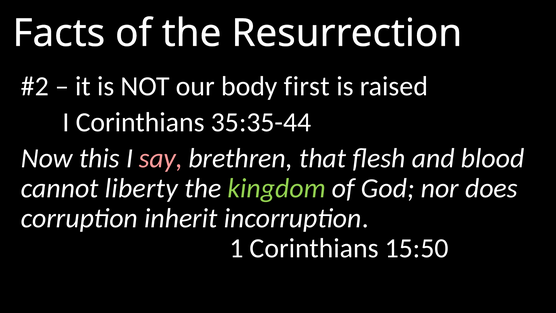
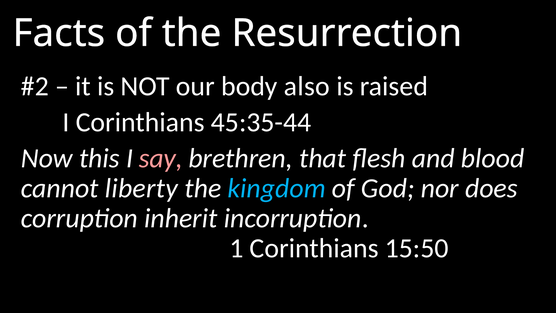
first: first -> also
35:35-44: 35:35-44 -> 45:35-44
kingdom colour: light green -> light blue
